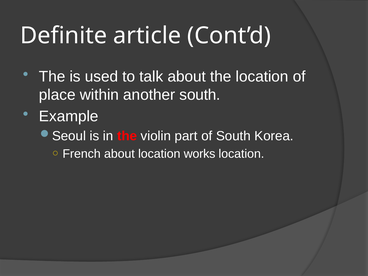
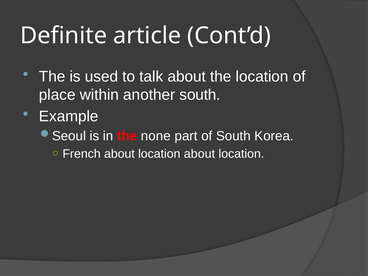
violin: violin -> none
location works: works -> about
